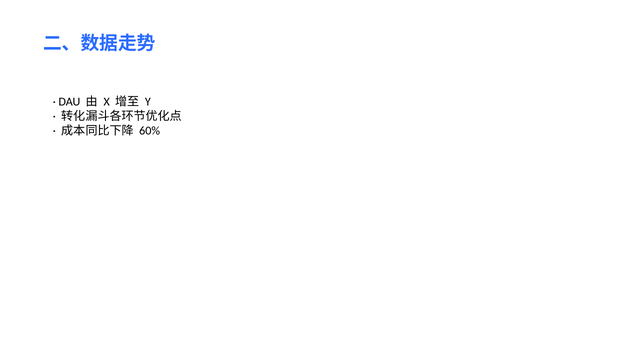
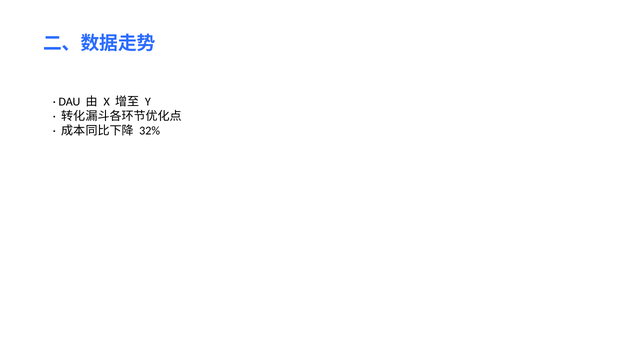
60%: 60% -> 32%
